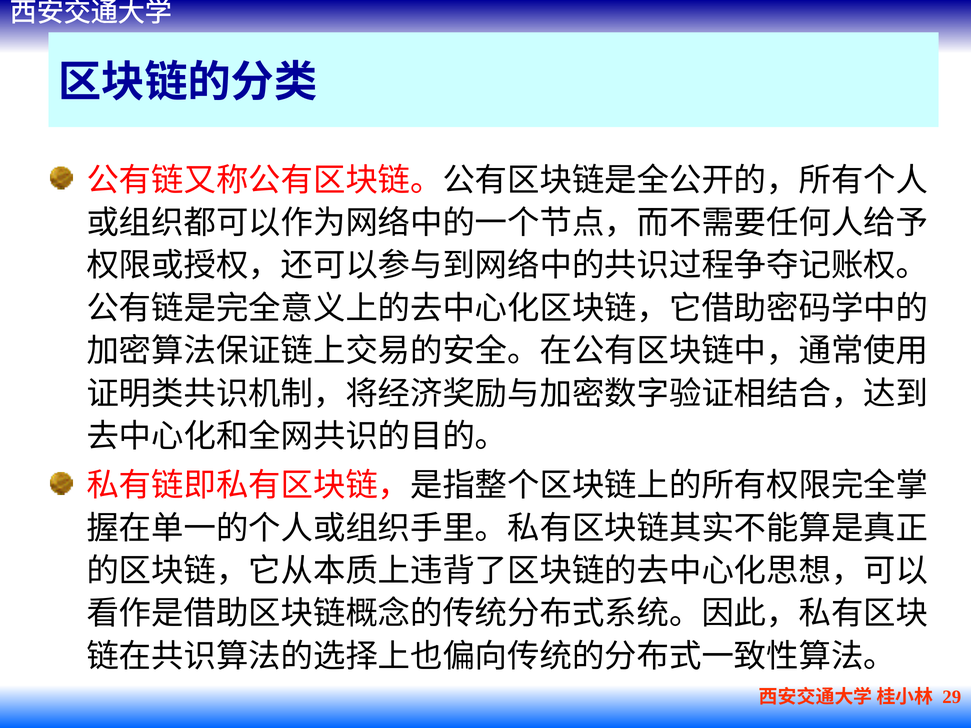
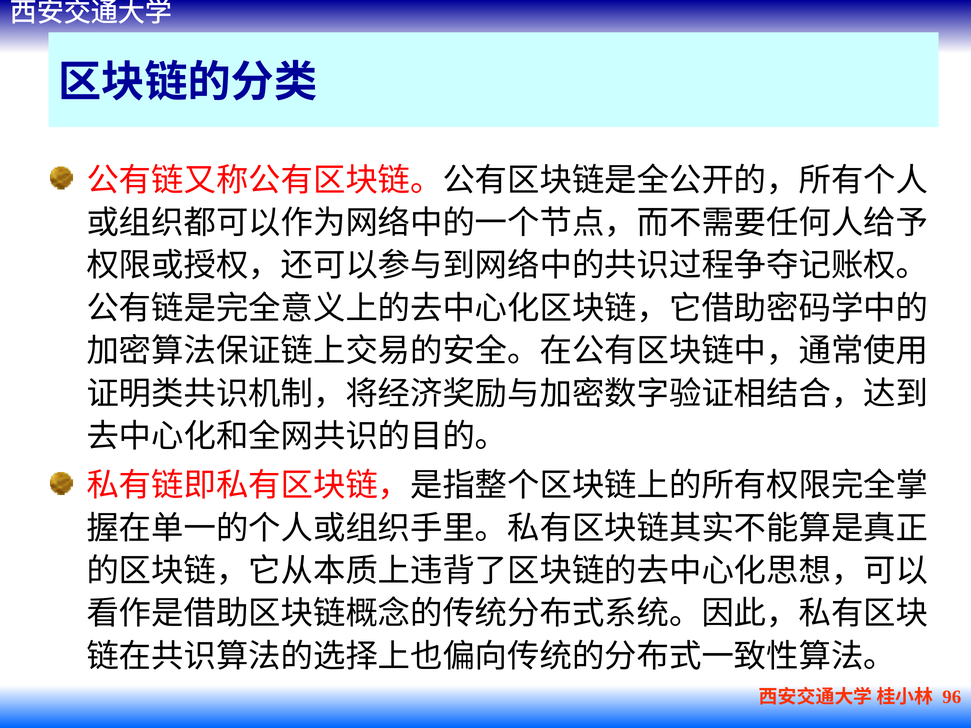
29: 29 -> 96
